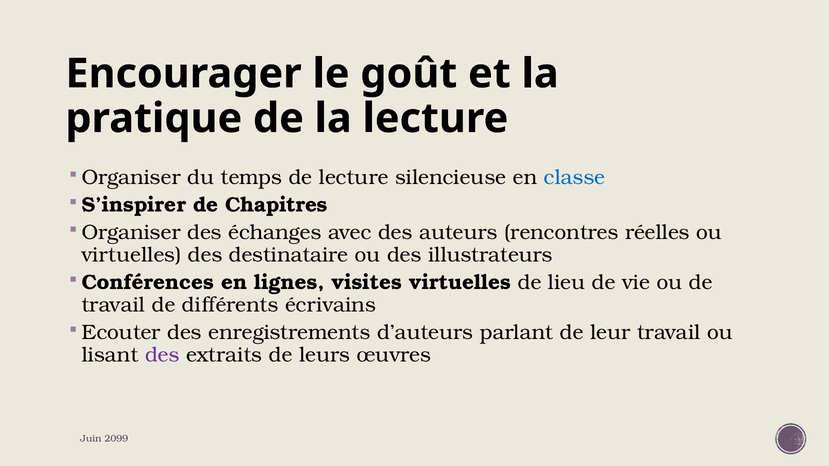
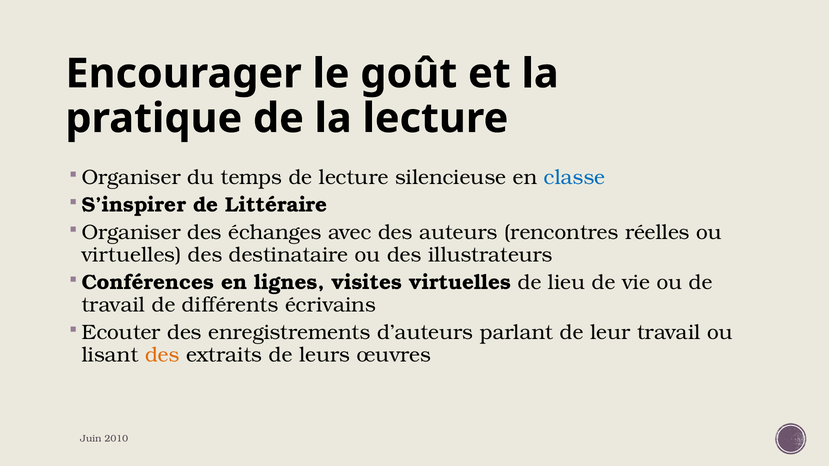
Chapitres: Chapitres -> Littéraire
des at (162, 355) colour: purple -> orange
2099: 2099 -> 2010
